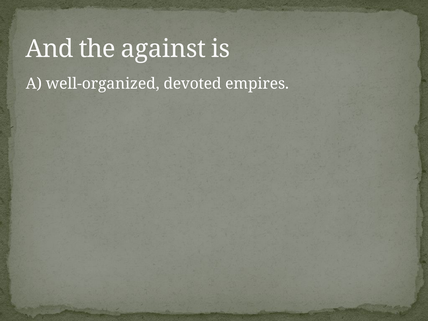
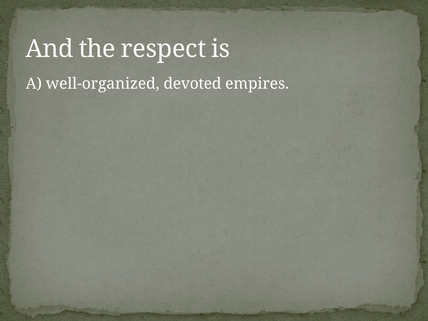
against: against -> respect
